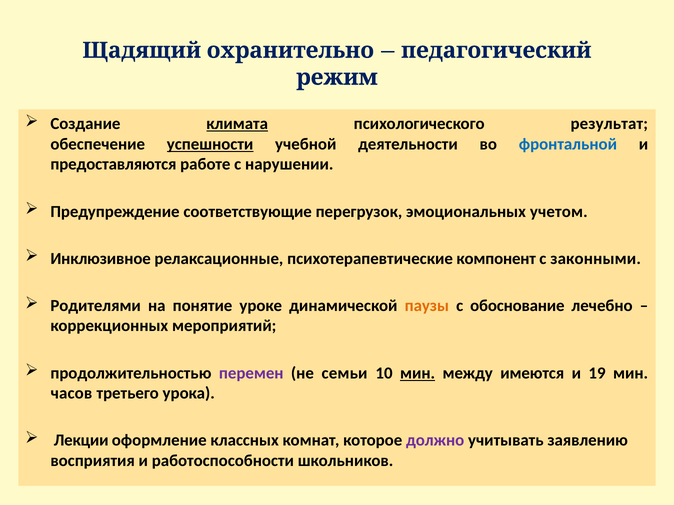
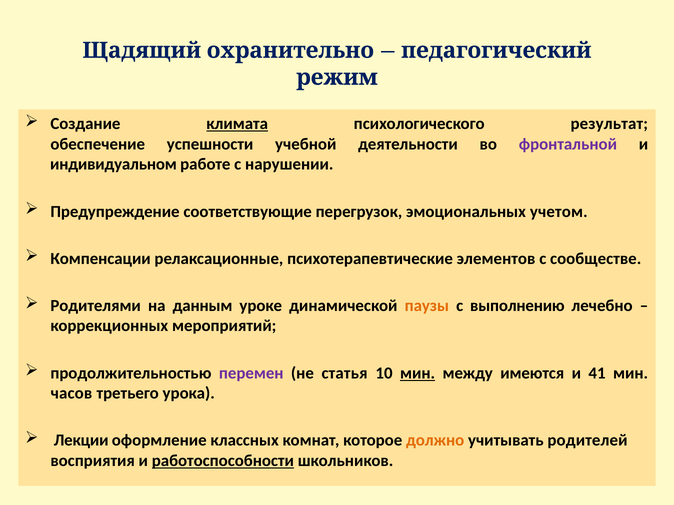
успешности underline: present -> none
фронтальной colour: blue -> purple
предоставляются: предоставляются -> индивидуальном
Инклюзивное: Инклюзивное -> Компенсации
компонент: компонент -> элементов
законными: законными -> сообществе
понятие: понятие -> данным
обоснование: обоснование -> выполнению
семьи: семьи -> статья
19: 19 -> 41
должно colour: purple -> orange
заявлению: заявлению -> родителей
работоспособности underline: none -> present
